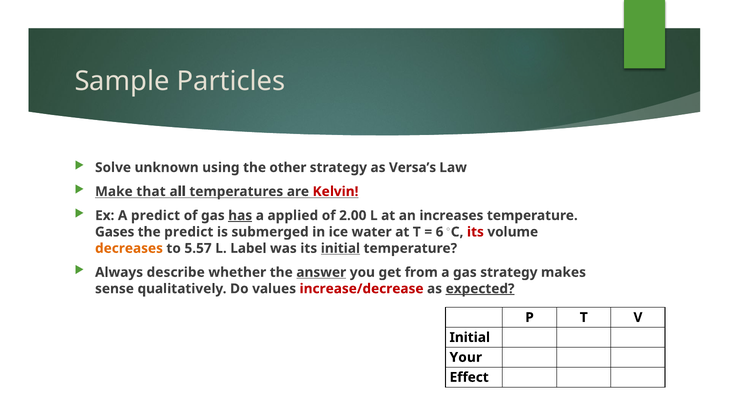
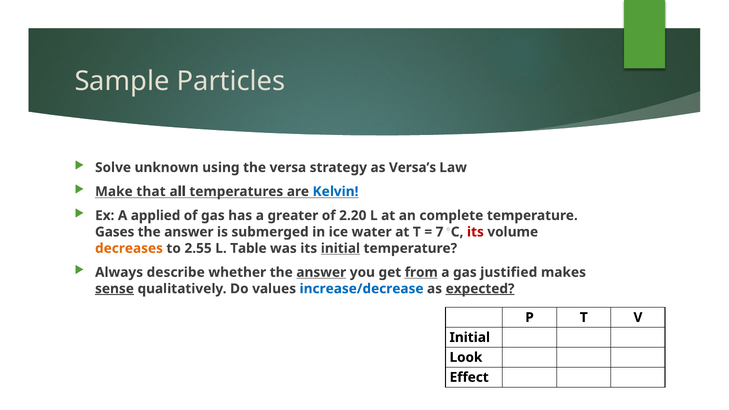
other: other -> versa
Kelvin colour: red -> blue
A predict: predict -> applied
has underline: present -> none
applied: applied -> greater
2.00: 2.00 -> 2.20
increases: increases -> complete
predict at (189, 232): predict -> answer
6: 6 -> 7
5.57: 5.57 -> 2.55
Label: Label -> Table
from underline: none -> present
gas strategy: strategy -> justified
sense underline: none -> present
increase/decrease colour: red -> blue
Your: Your -> Look
